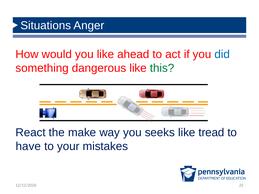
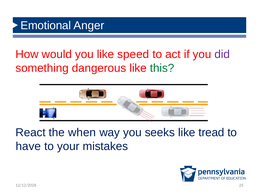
Situations: Situations -> Emotional
ahead: ahead -> speed
did colour: blue -> purple
make: make -> when
